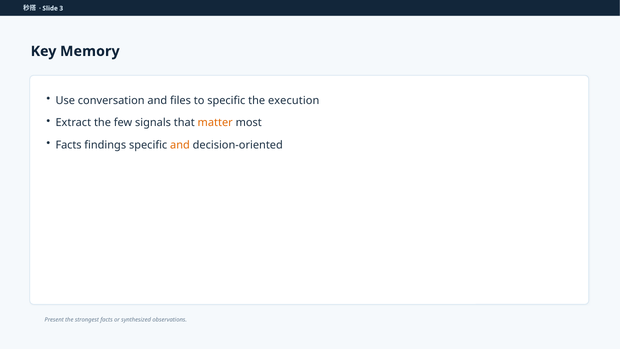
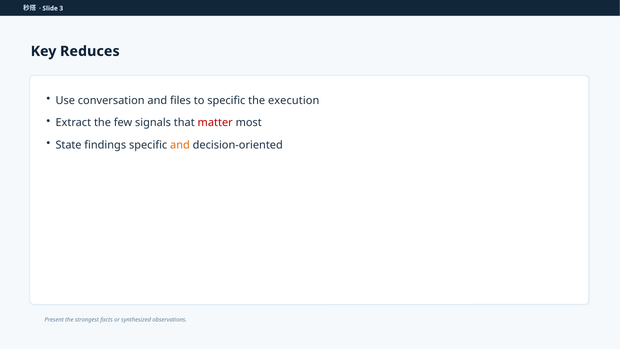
Memory: Memory -> Reduces
matter colour: orange -> red
Facts at (69, 145): Facts -> State
